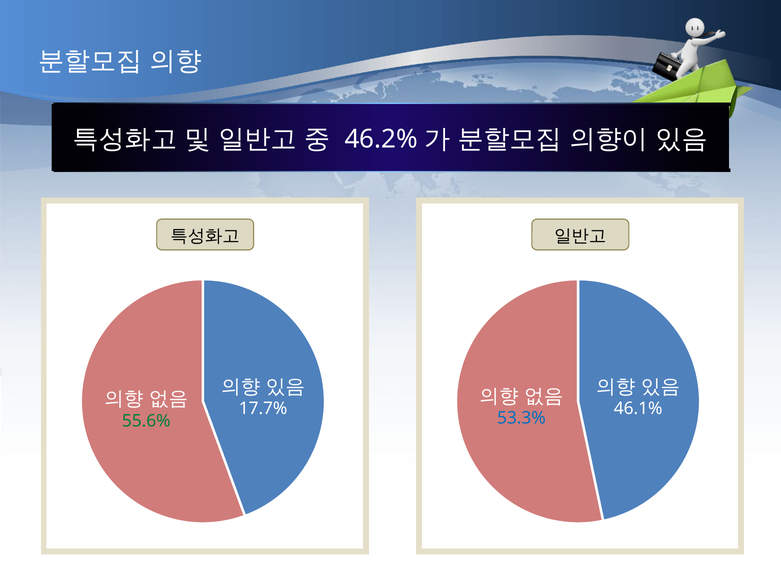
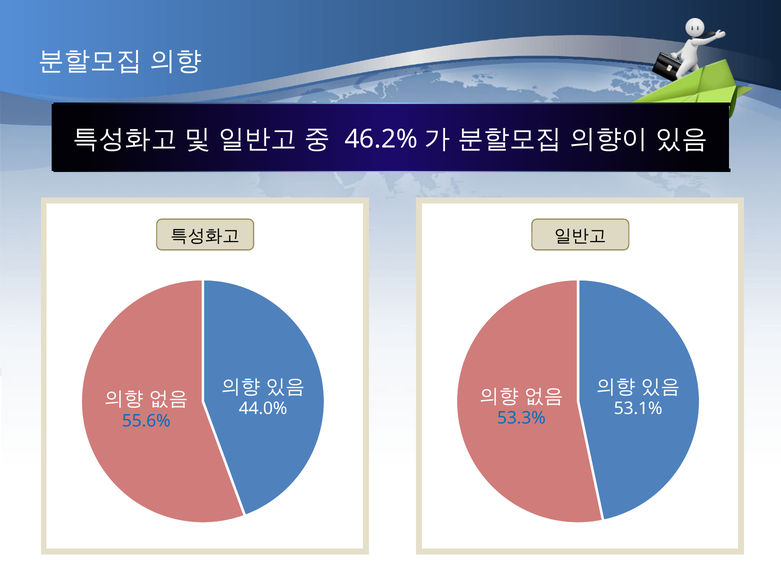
17.7%: 17.7% -> 44.0%
46.1%: 46.1% -> 53.1%
55.6% colour: green -> blue
